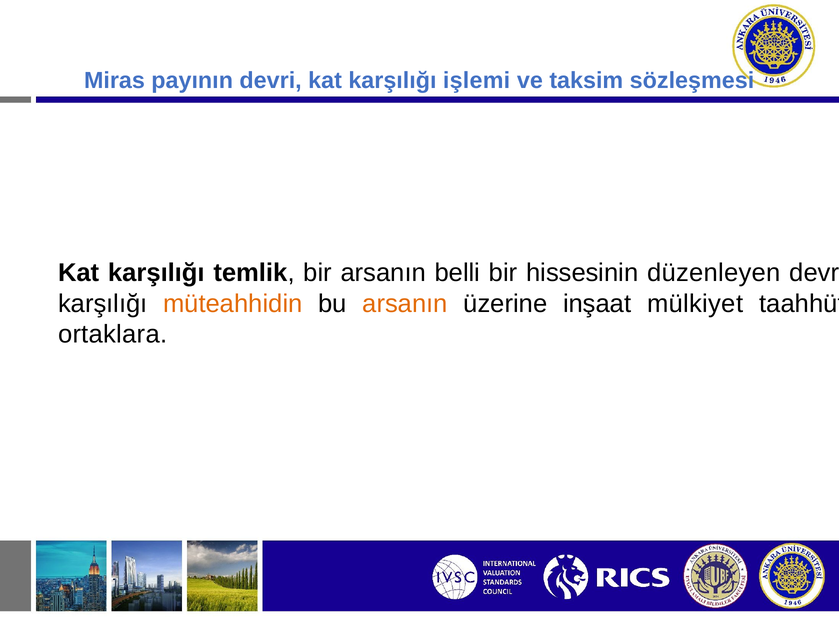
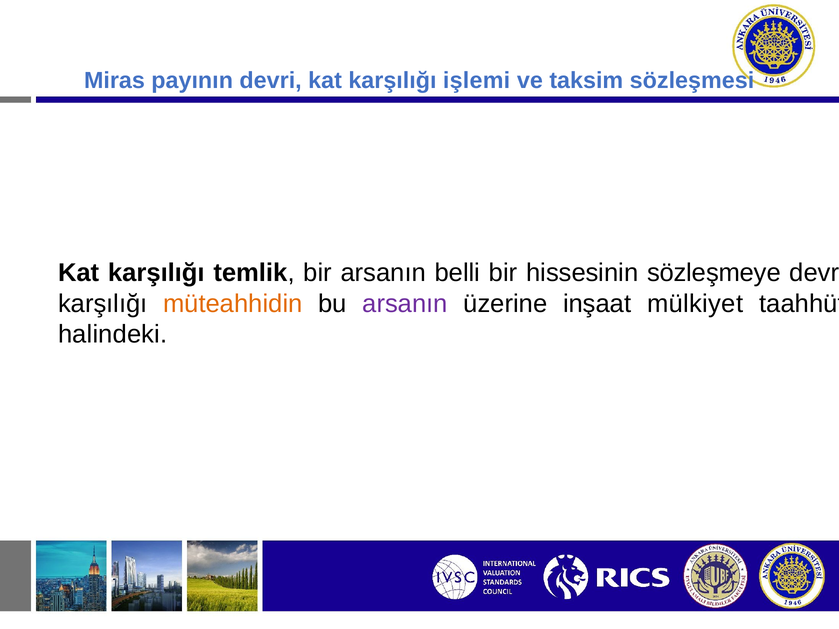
düzenleyen: düzenleyen -> sözleşmeye
arsanın at (405, 304) colour: orange -> purple
ortaklara: ortaklara -> halindeki
